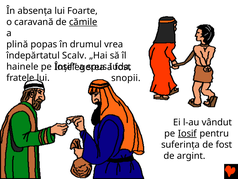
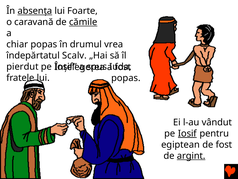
absenţa underline: none -> present
plină: plină -> chiar
hainele: hainele -> pierdut
snopii at (126, 78): snopii -> popas
suferinţa: suferinţa -> egiptean
argint underline: none -> present
